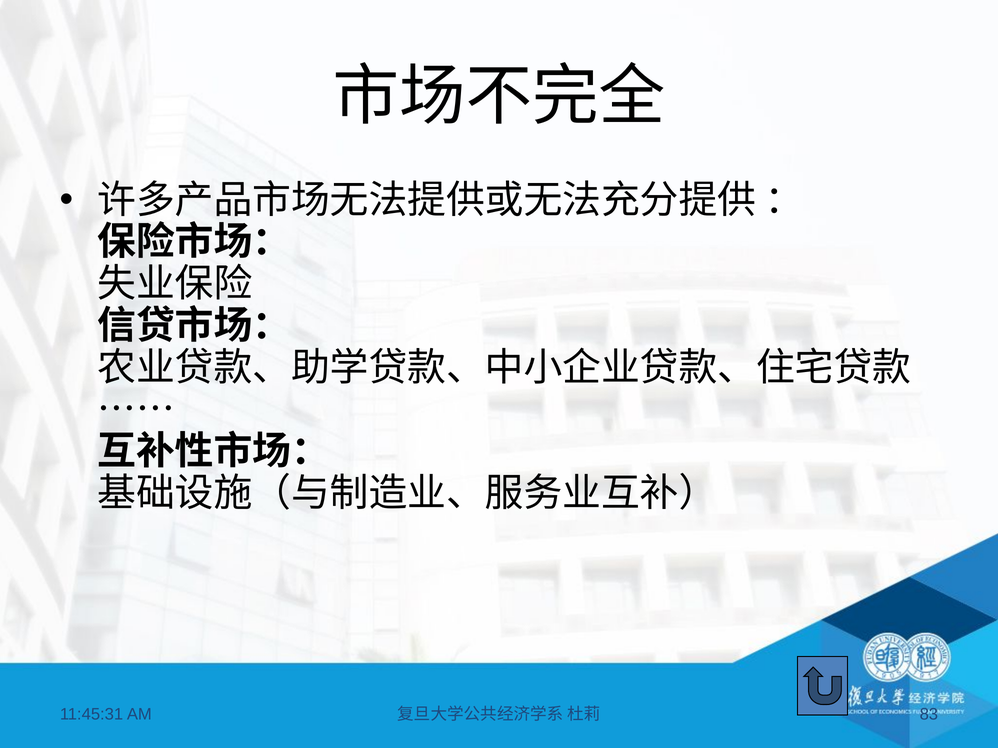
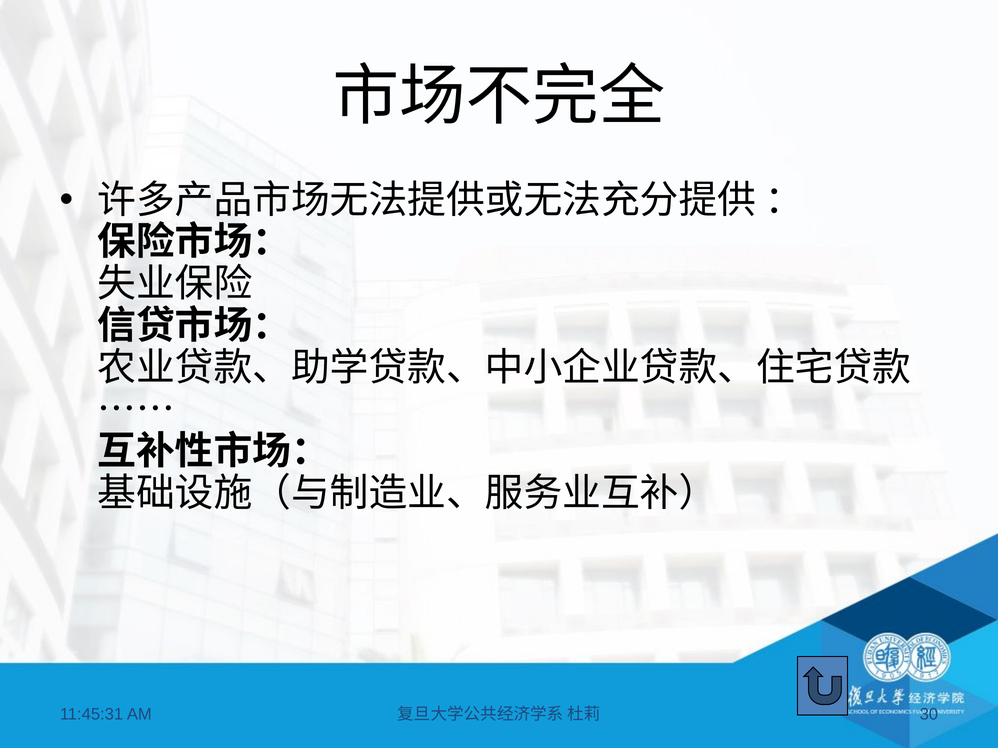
83: 83 -> 30
